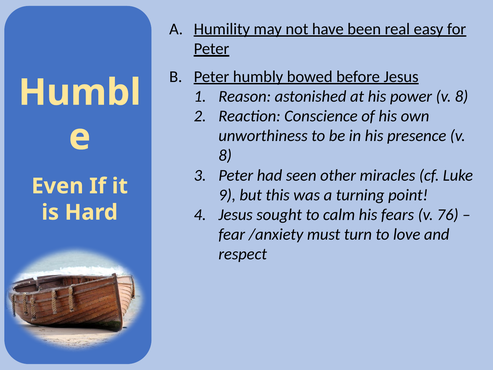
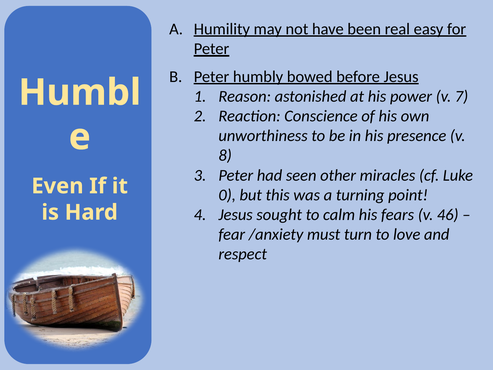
power v 8: 8 -> 7
9: 9 -> 0
76: 76 -> 46
